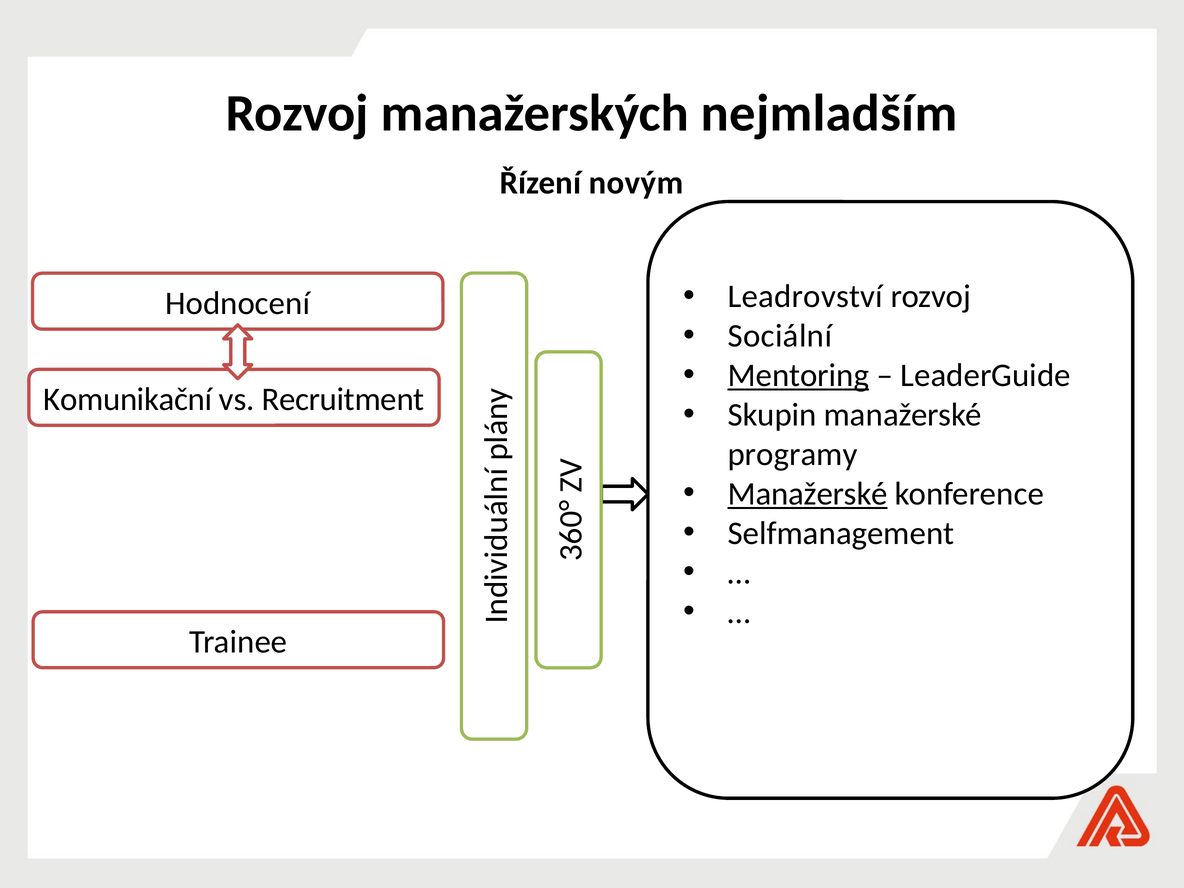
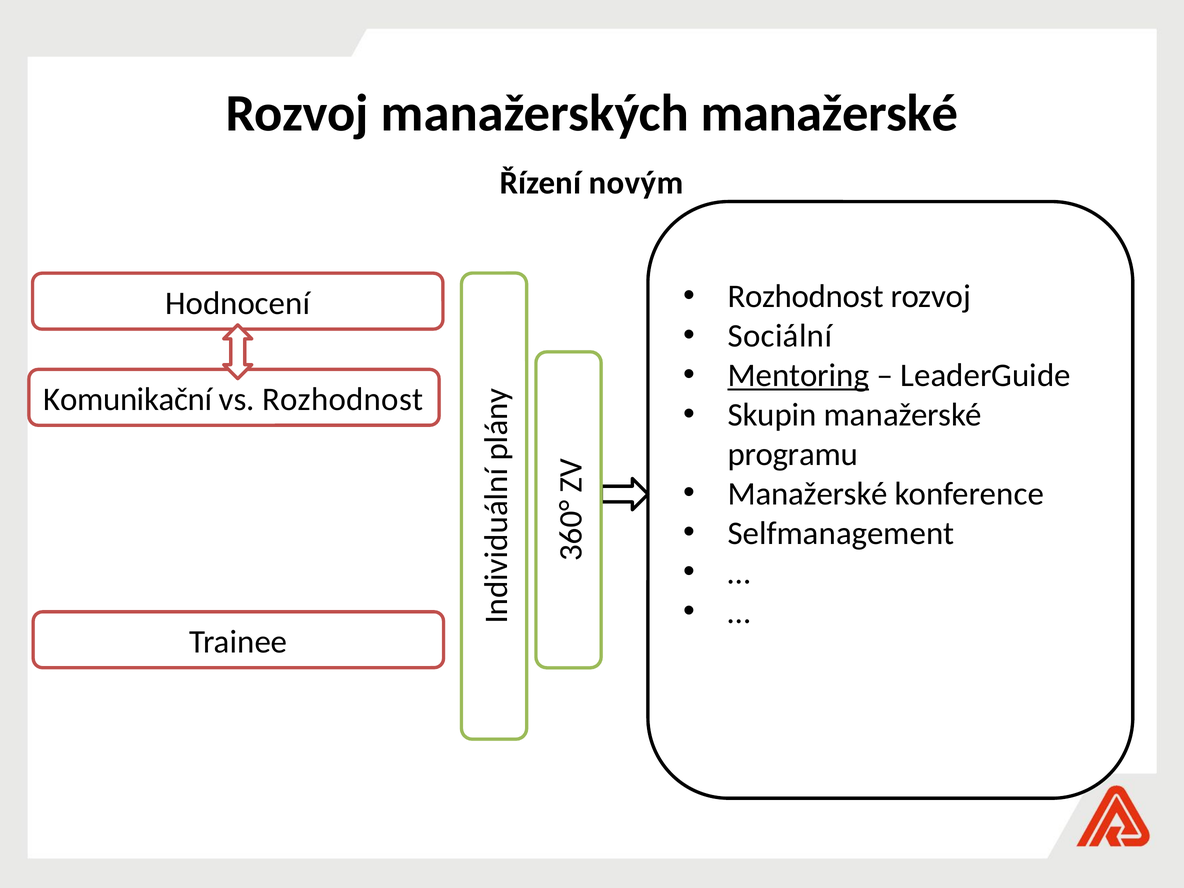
manažerských nejmladším: nejmladším -> manažerské
Leadrovství at (805, 297): Leadrovství -> Rozhodnost
vs Recruitment: Recruitment -> Rozhodnost
programy: programy -> programu
Manažerské at (808, 494) underline: present -> none
